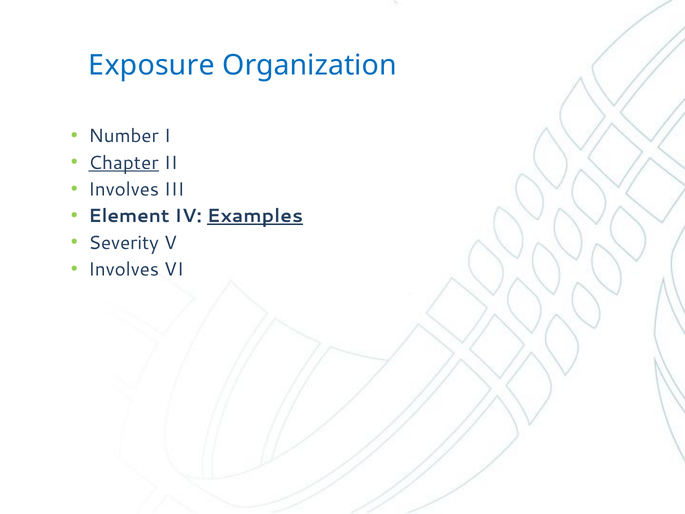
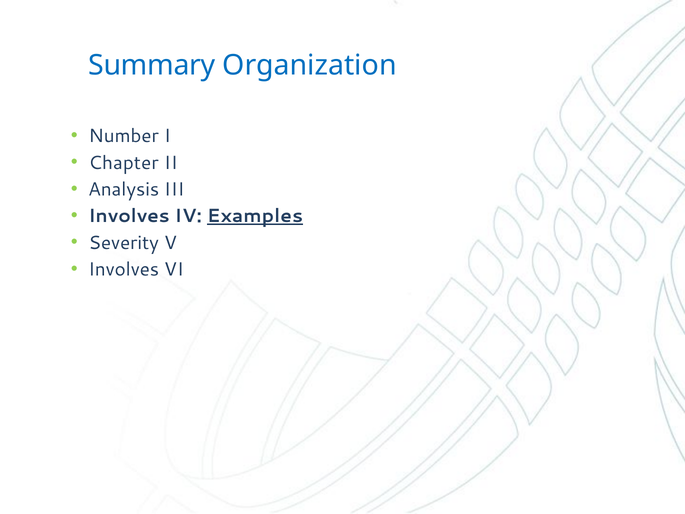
Exposure: Exposure -> Summary
Chapter underline: present -> none
Involves at (124, 189): Involves -> Analysis
Element at (129, 216): Element -> Involves
